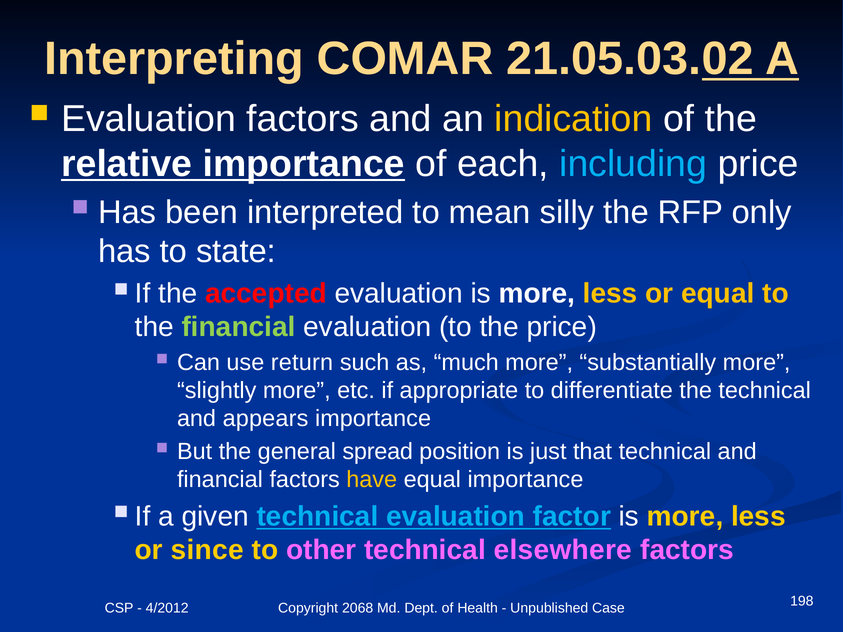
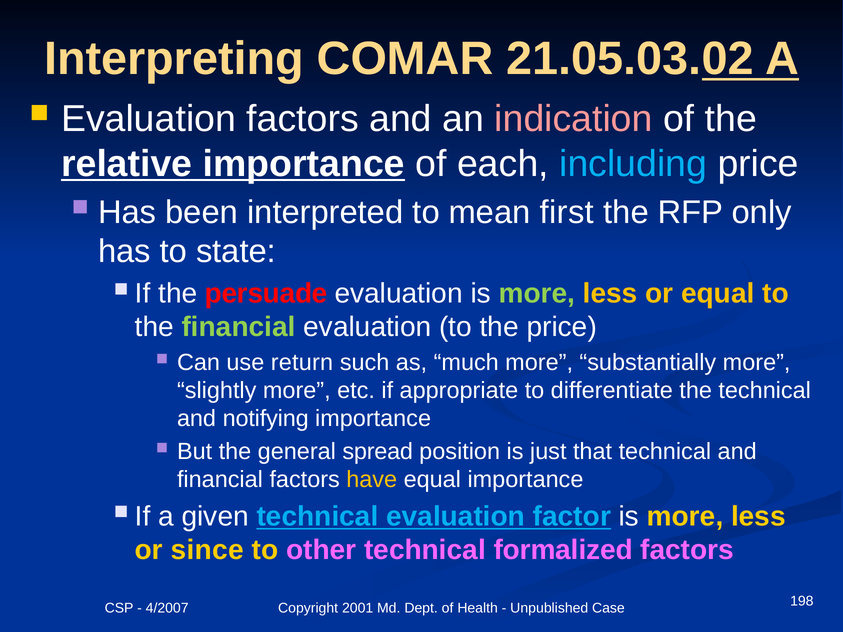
indication colour: yellow -> pink
silly: silly -> first
accepted: accepted -> persuade
more at (537, 293) colour: white -> light green
appears: appears -> notifying
elsewhere: elsewhere -> formalized
4/2012: 4/2012 -> 4/2007
2068: 2068 -> 2001
